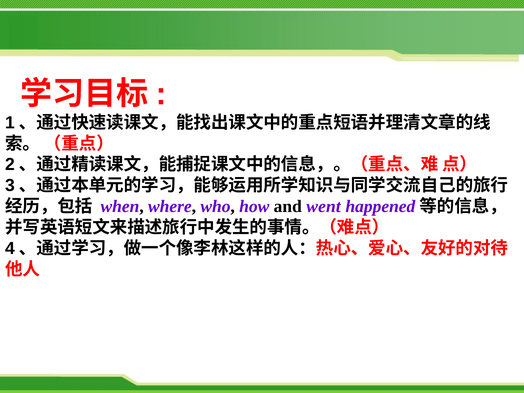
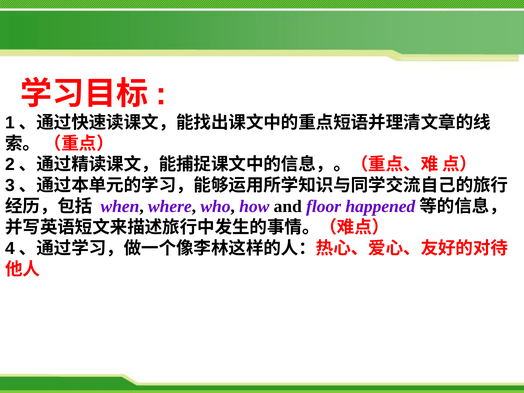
went: went -> floor
